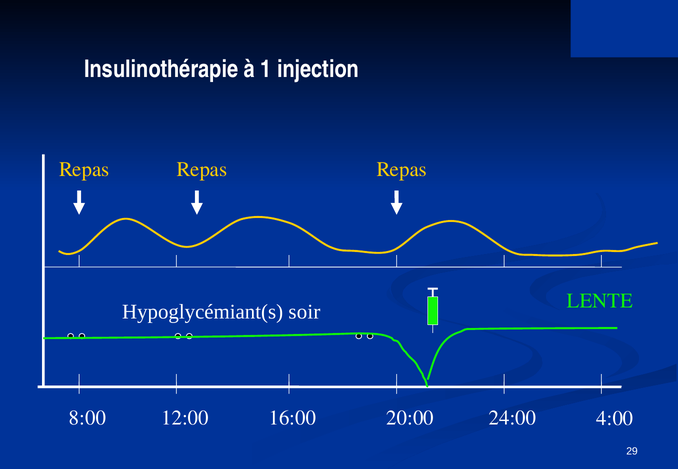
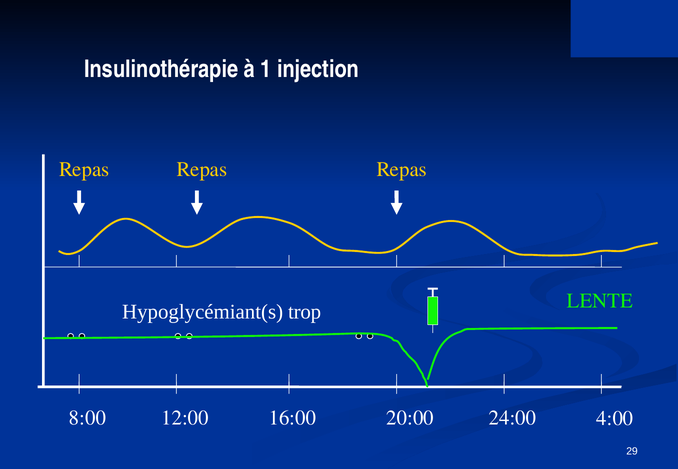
soir: soir -> trop
